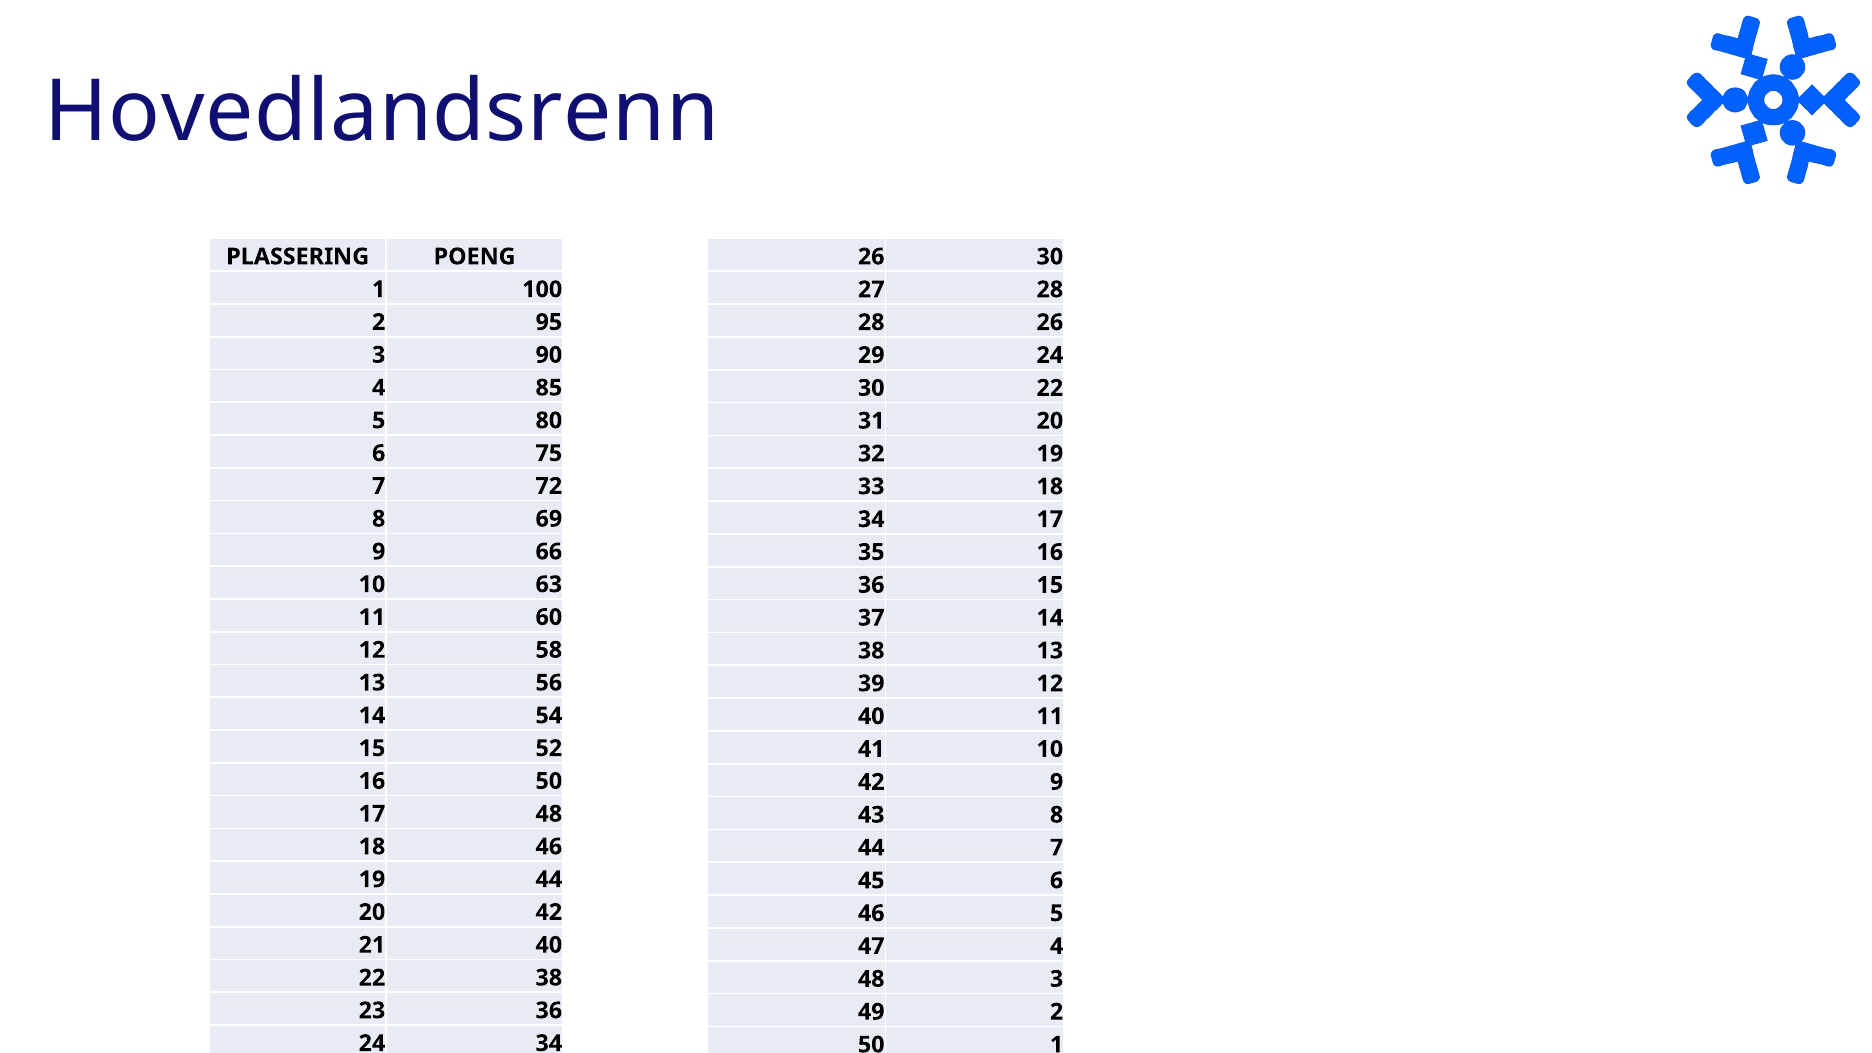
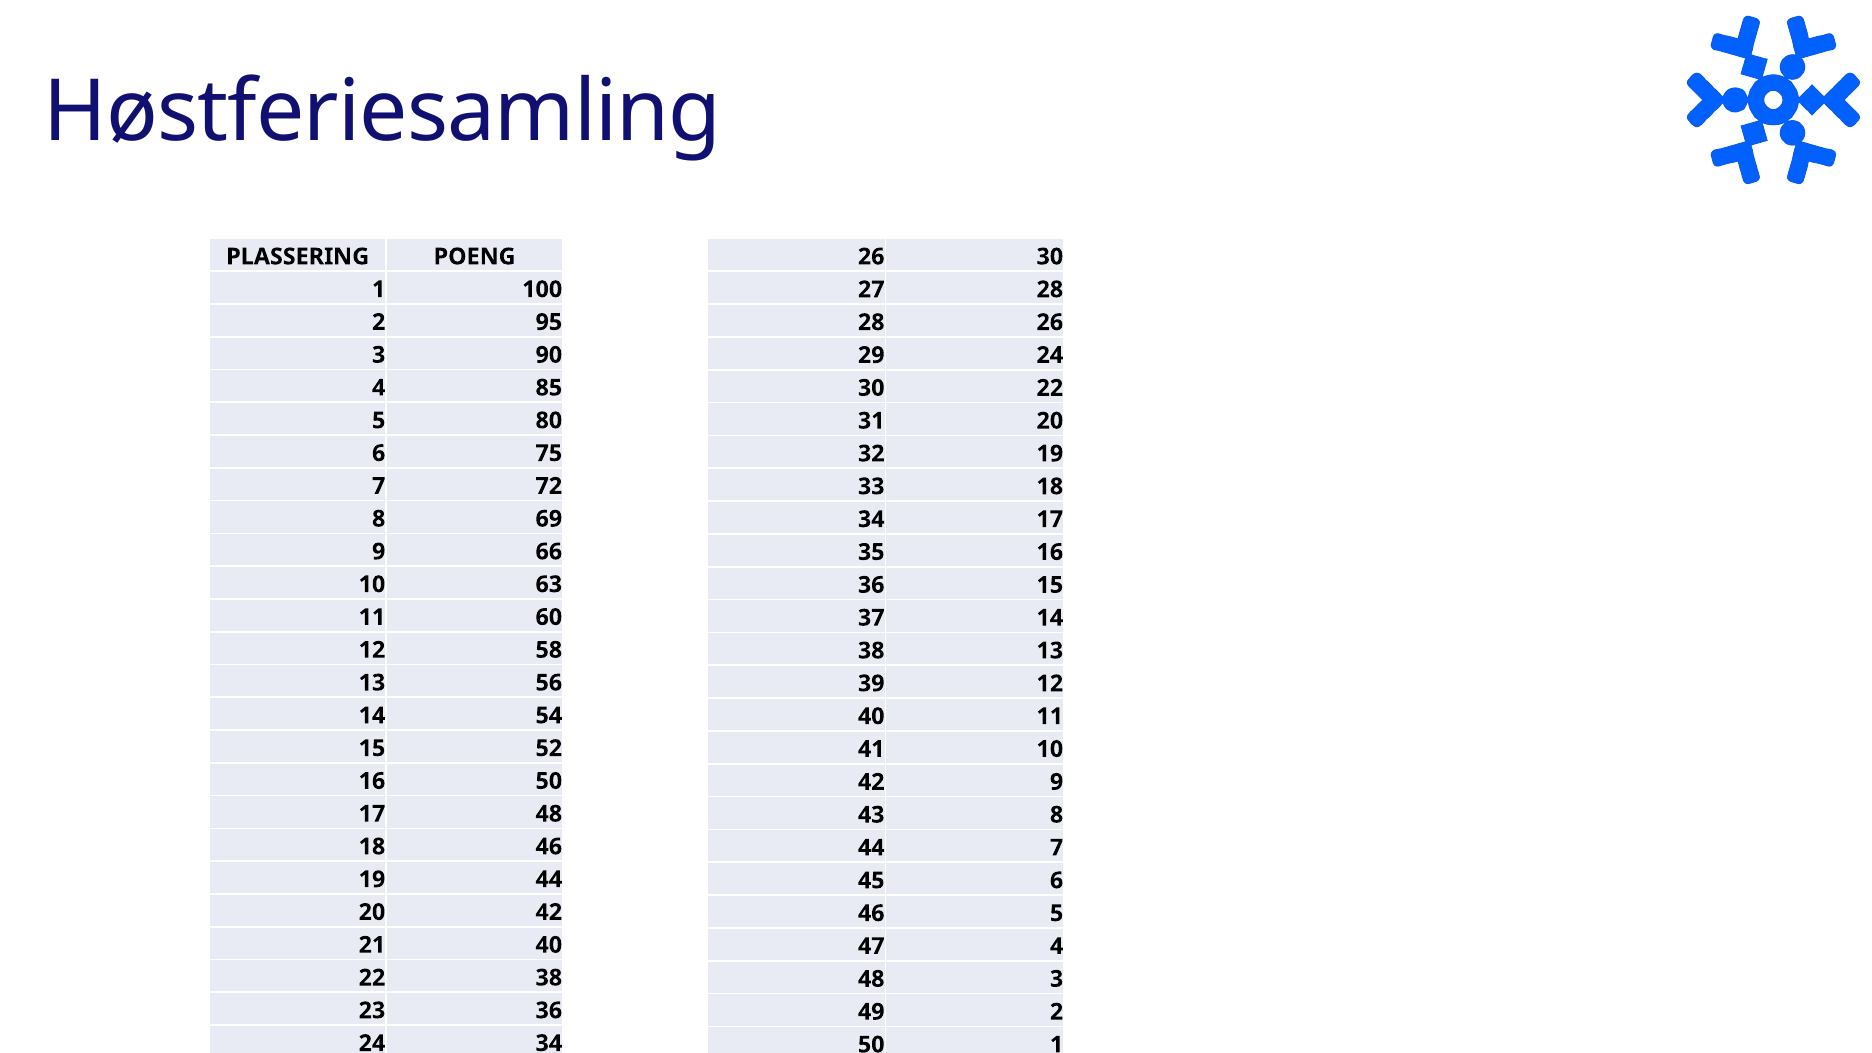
Hovedlandsrenn: Hovedlandsrenn -> Høstferiesamling
